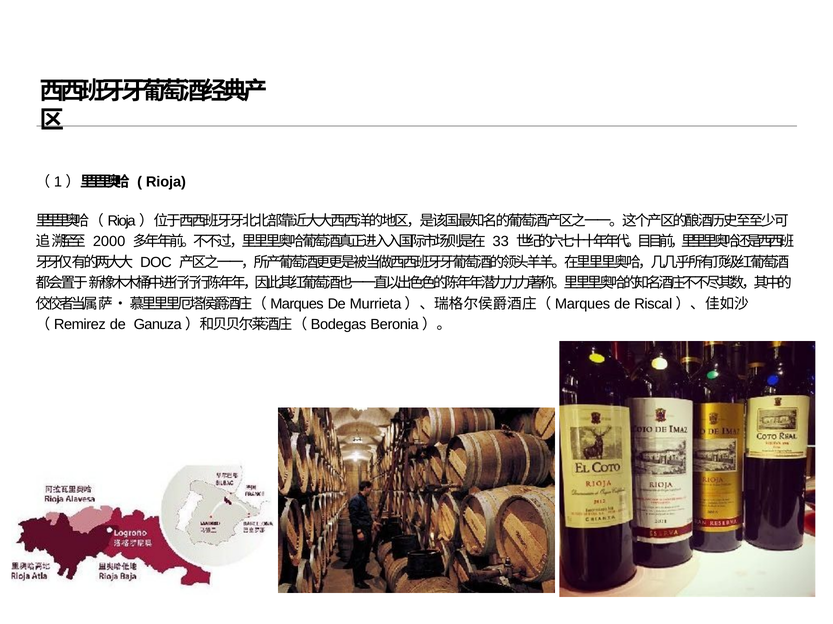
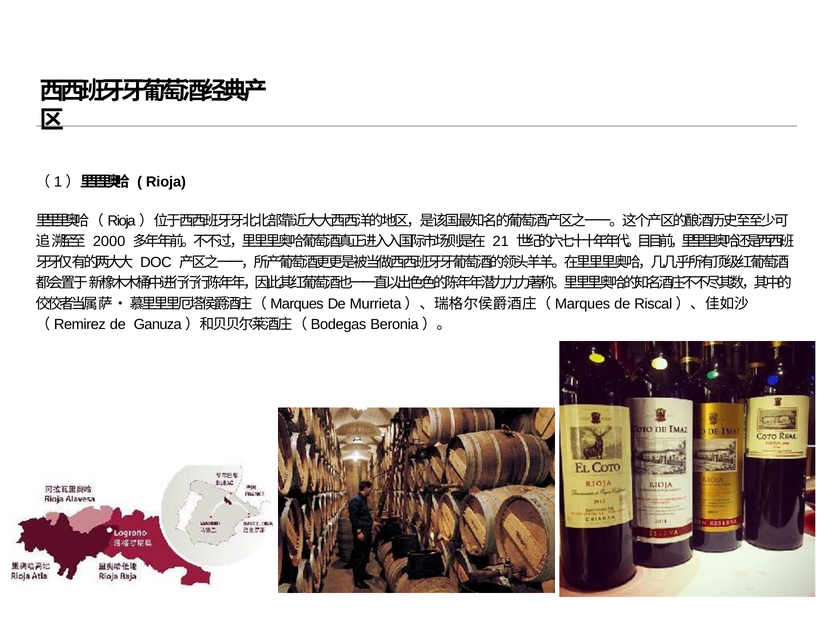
33: 33 -> 21
